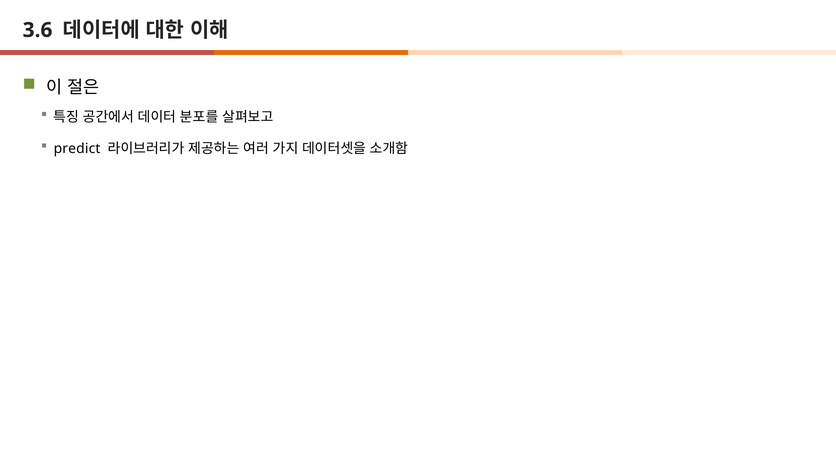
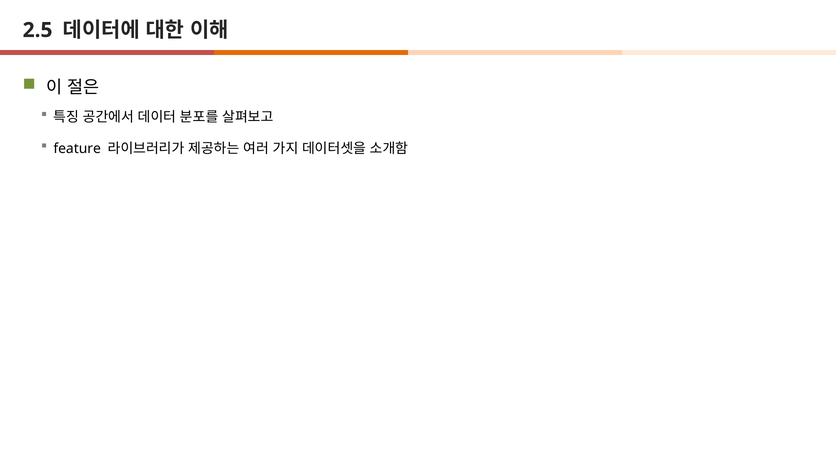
3.6: 3.6 -> 2.5
predict: predict -> feature
